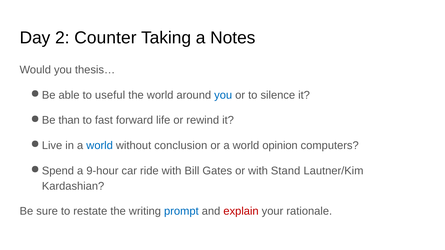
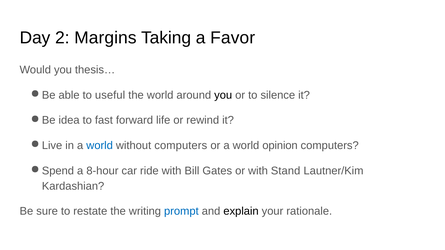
Counter: Counter -> Margins
Notes: Notes -> Favor
you at (223, 95) colour: blue -> black
than: than -> idea
without conclusion: conclusion -> computers
9-hour: 9-hour -> 8-hour
explain colour: red -> black
